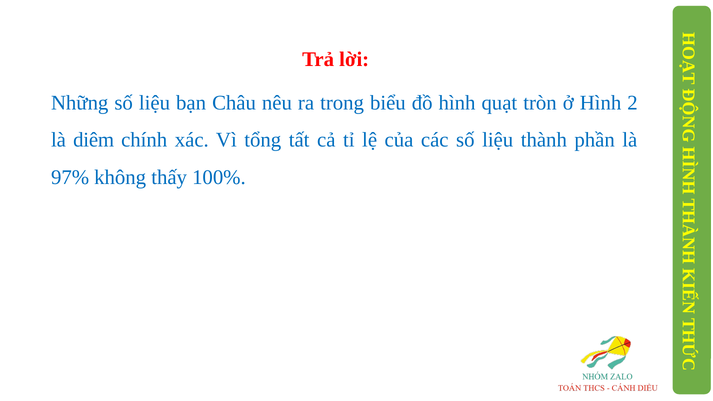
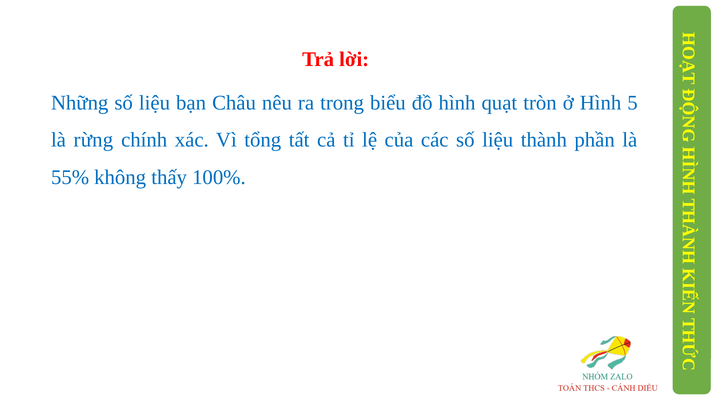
2: 2 -> 5
diêm: diêm -> rừng
97%: 97% -> 55%
